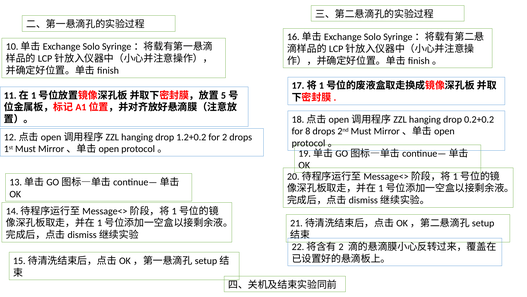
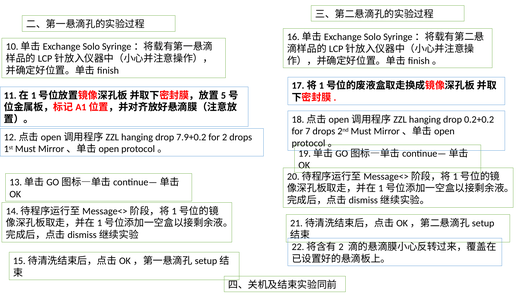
8: 8 -> 7
1.2+0.2: 1.2+0.2 -> 7.9+0.2
